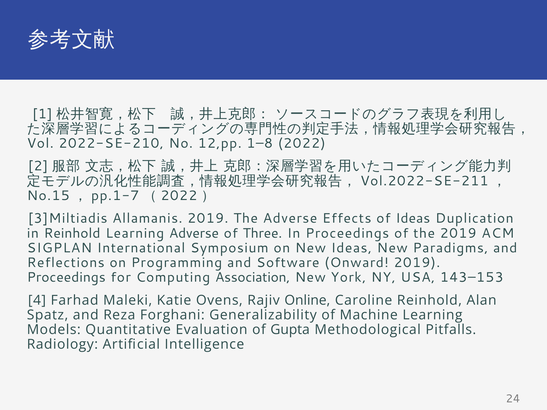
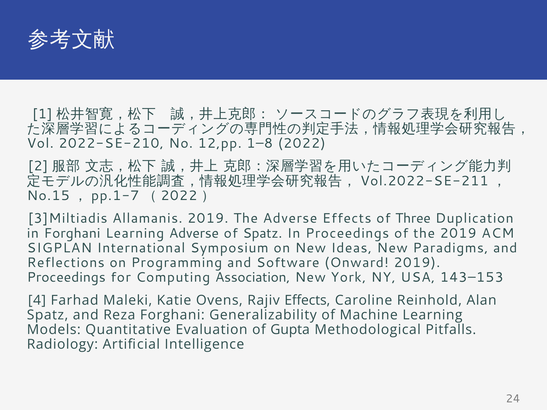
of Ideas: Ideas -> Three
in Reinhold: Reinhold -> Forghani
of Three: Three -> Spatz
Rajiv Online: Online -> Effects
